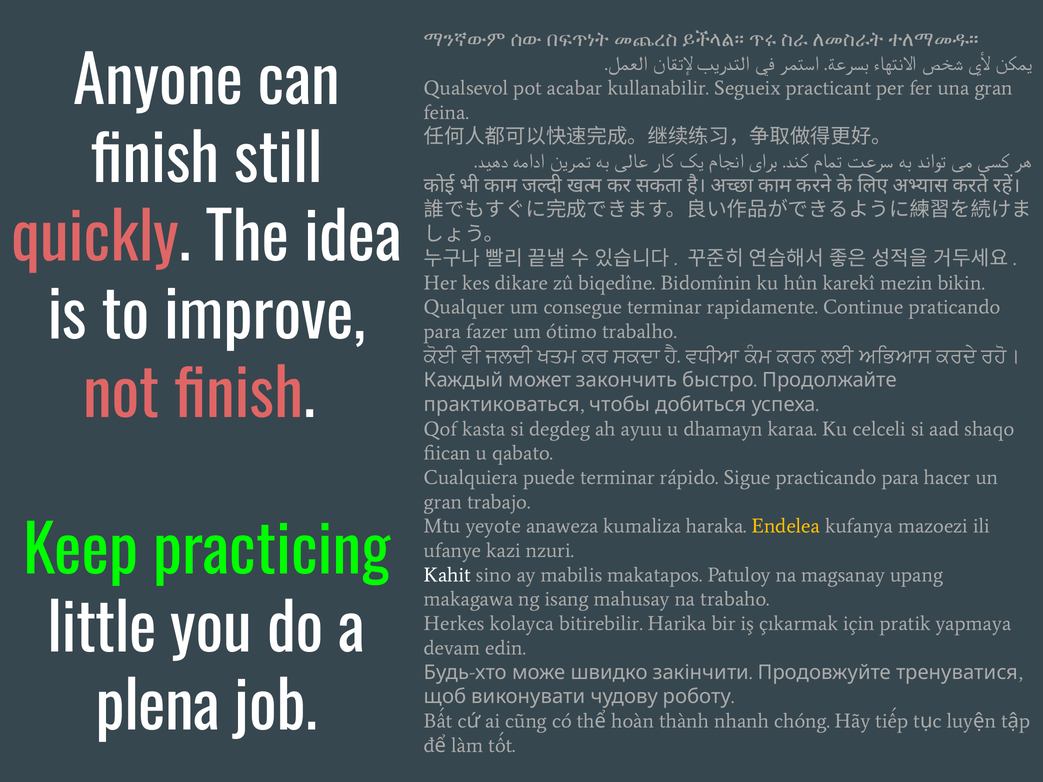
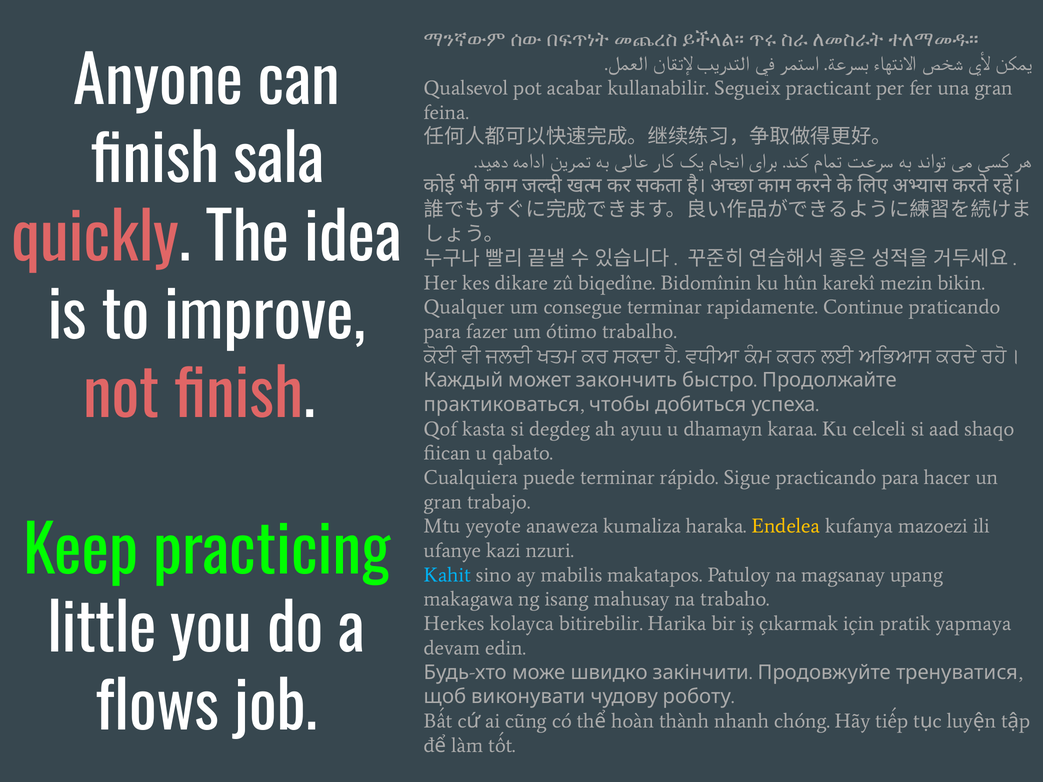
still: still -> sala
Kahit colour: white -> light blue
plena: plena -> flows
